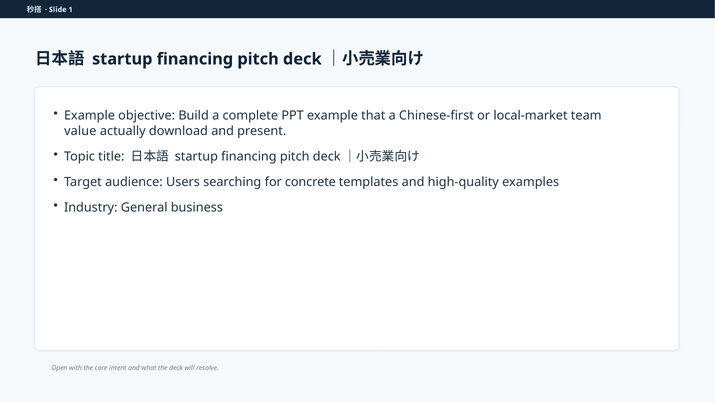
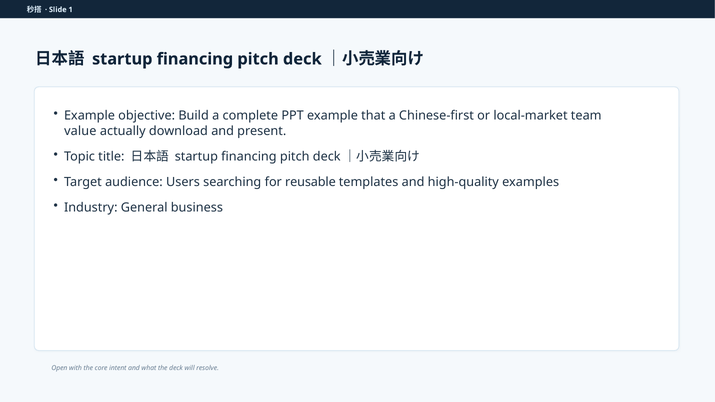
concrete: concrete -> reusable
